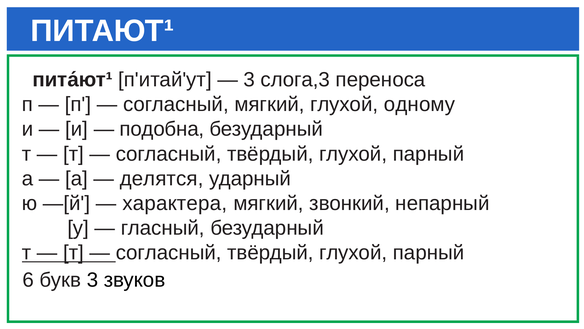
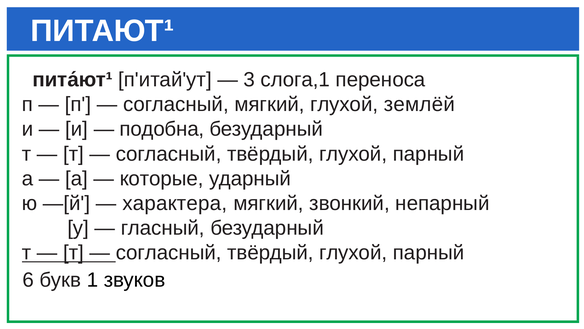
слога,3: слога,3 -> слога,1
одному: одному -> землёй
делятся: делятся -> которые
букв 3: 3 -> 1
